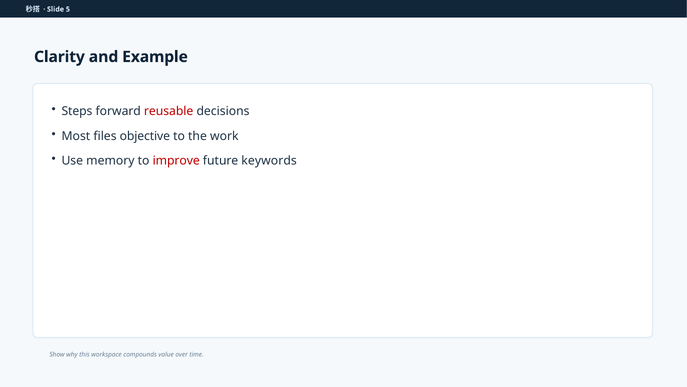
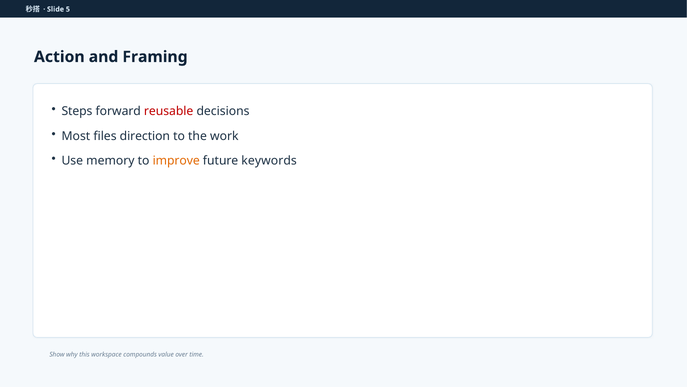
Clarity: Clarity -> Action
Example: Example -> Framing
objective: objective -> direction
improve colour: red -> orange
